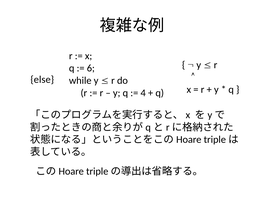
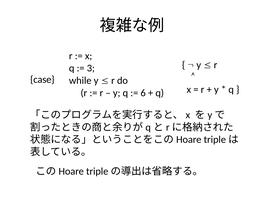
6: 6 -> 3
else: else -> case
4: 4 -> 6
